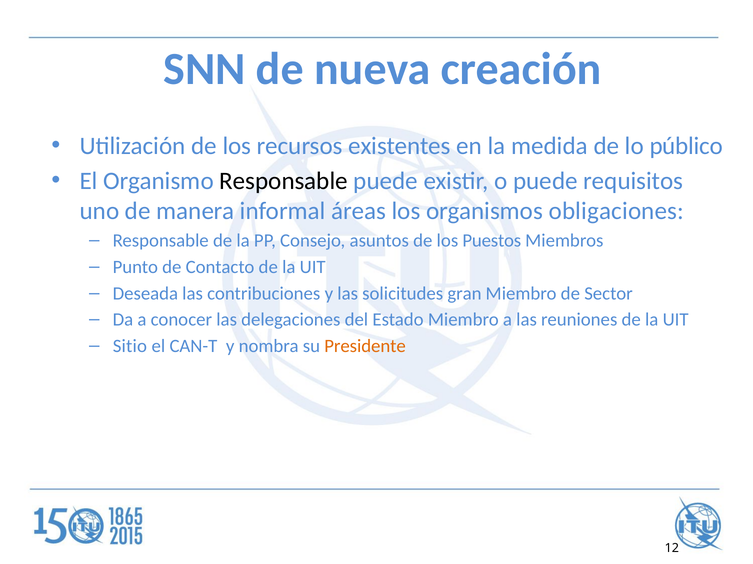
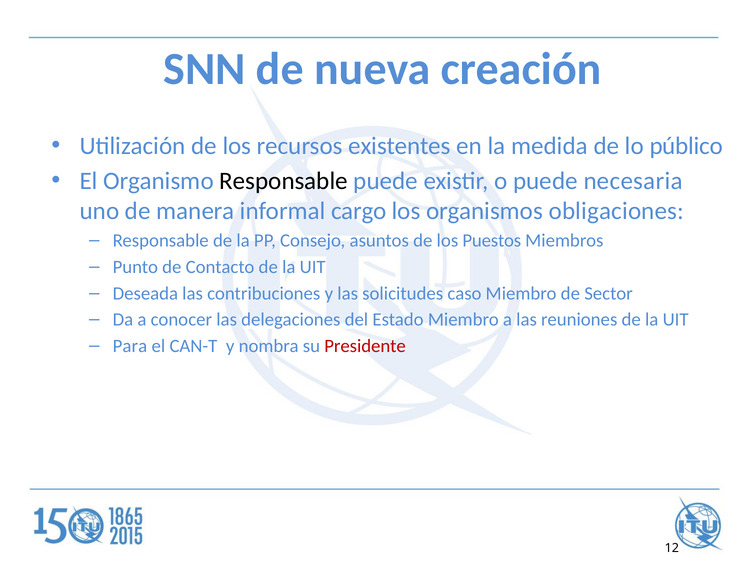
requisitos: requisitos -> necesaria
áreas: áreas -> cargo
gran: gran -> caso
Sitio: Sitio -> Para
Presidente colour: orange -> red
